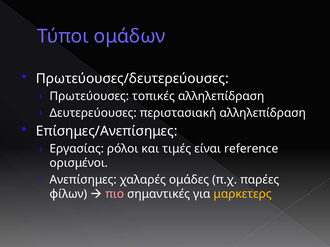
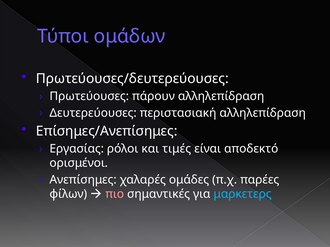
τοπικές: τοπικές -> πάρουν
reference: reference -> αποδεκτό
μαρκετερς colour: yellow -> light blue
